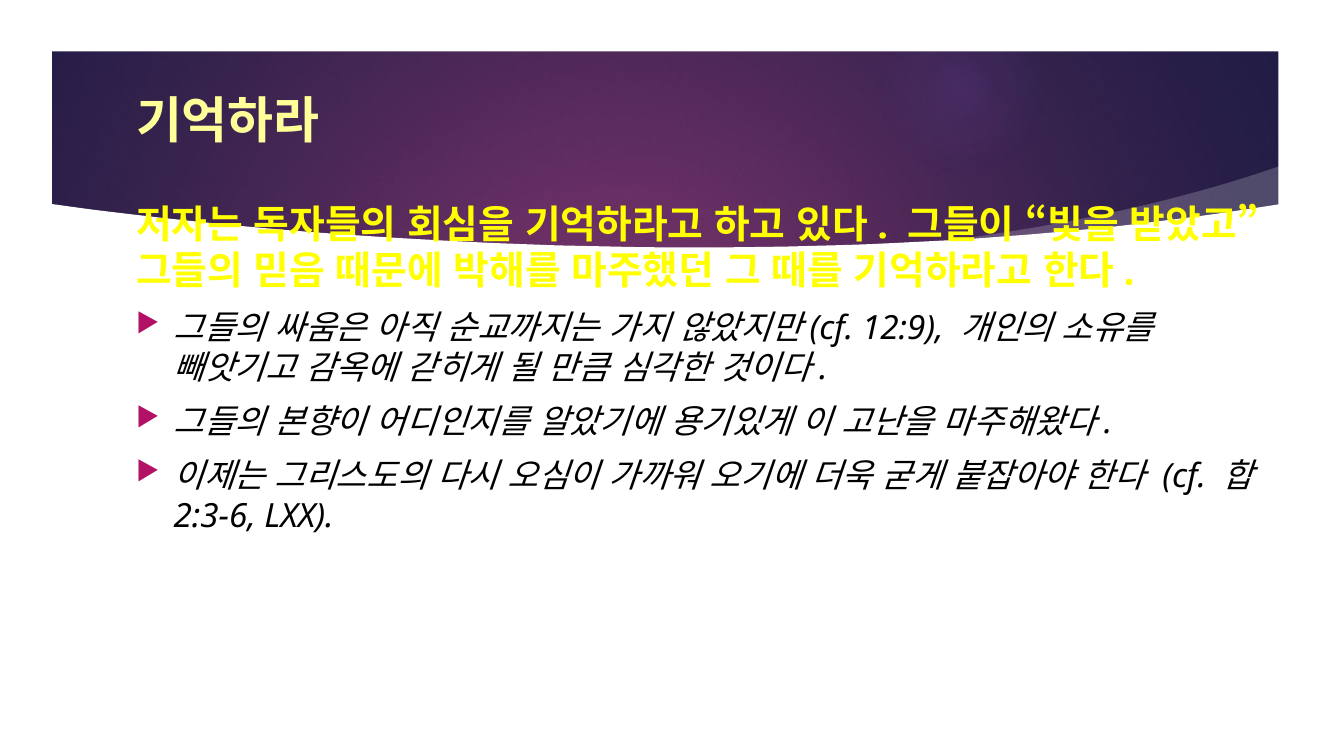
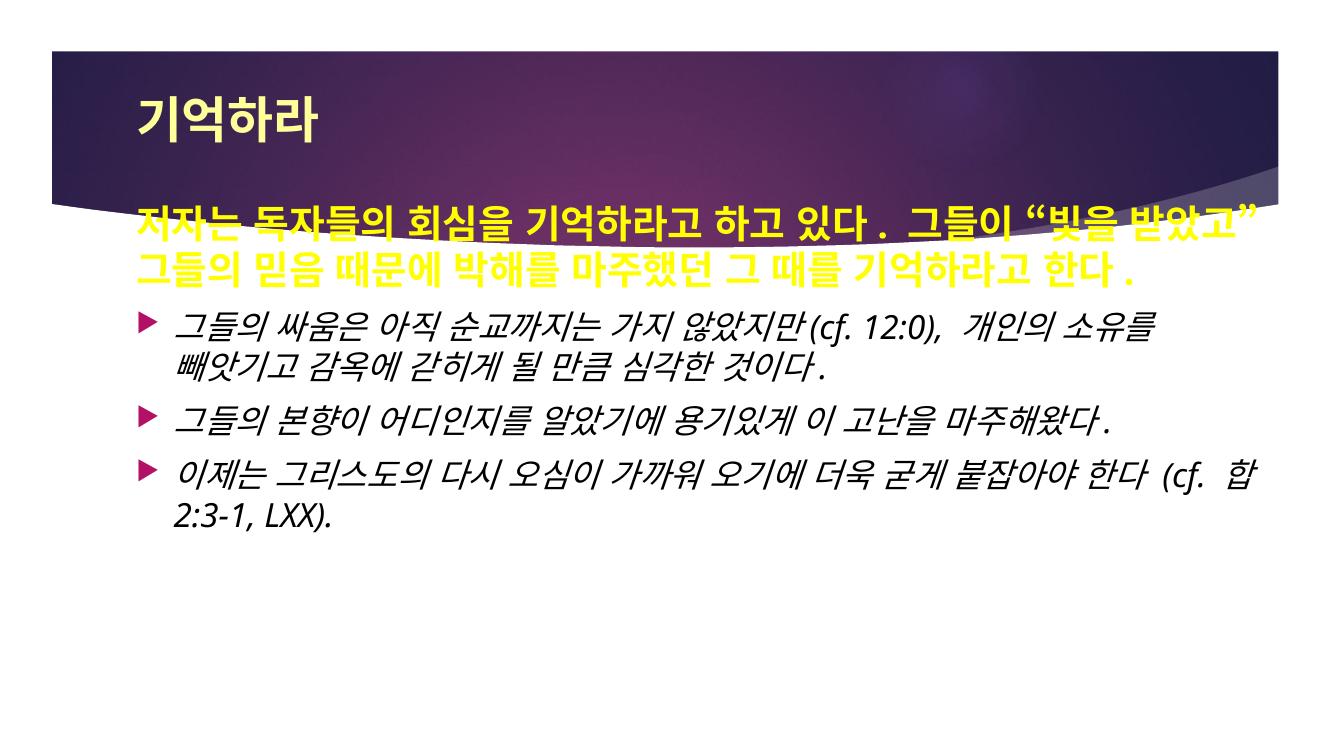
12:9: 12:9 -> 12:0
2:3-6: 2:3-6 -> 2:3-1
